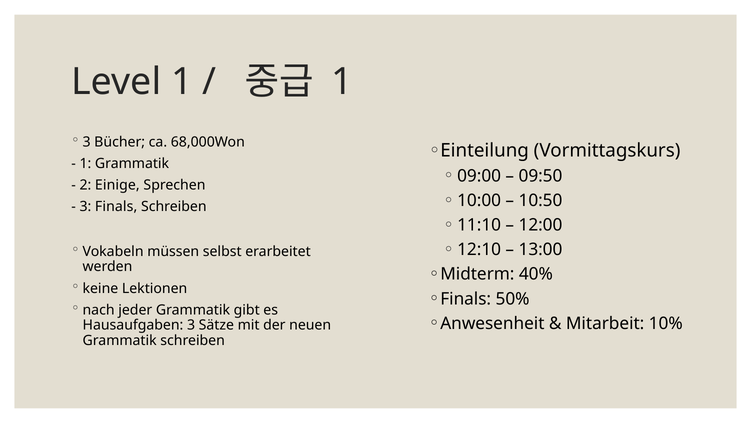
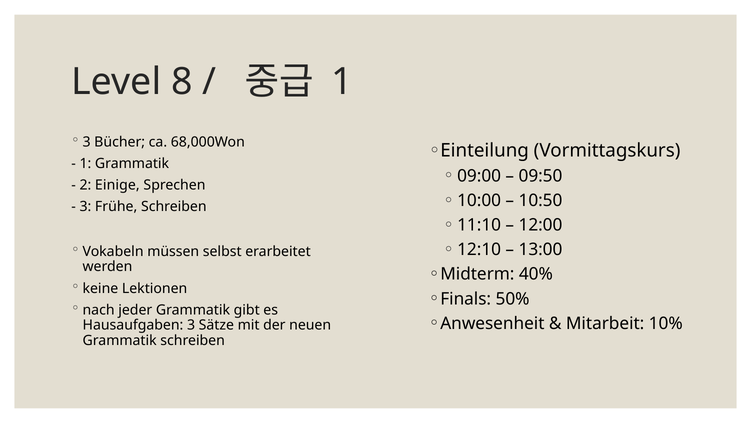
Level 1: 1 -> 8
3 Finals: Finals -> Frühe
